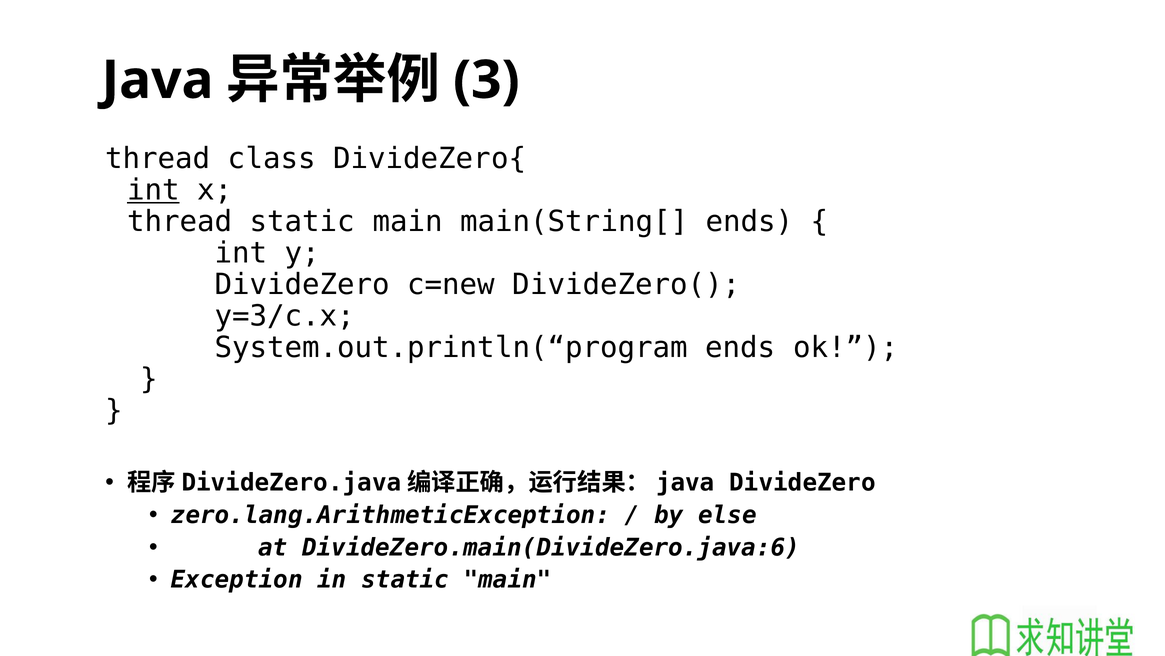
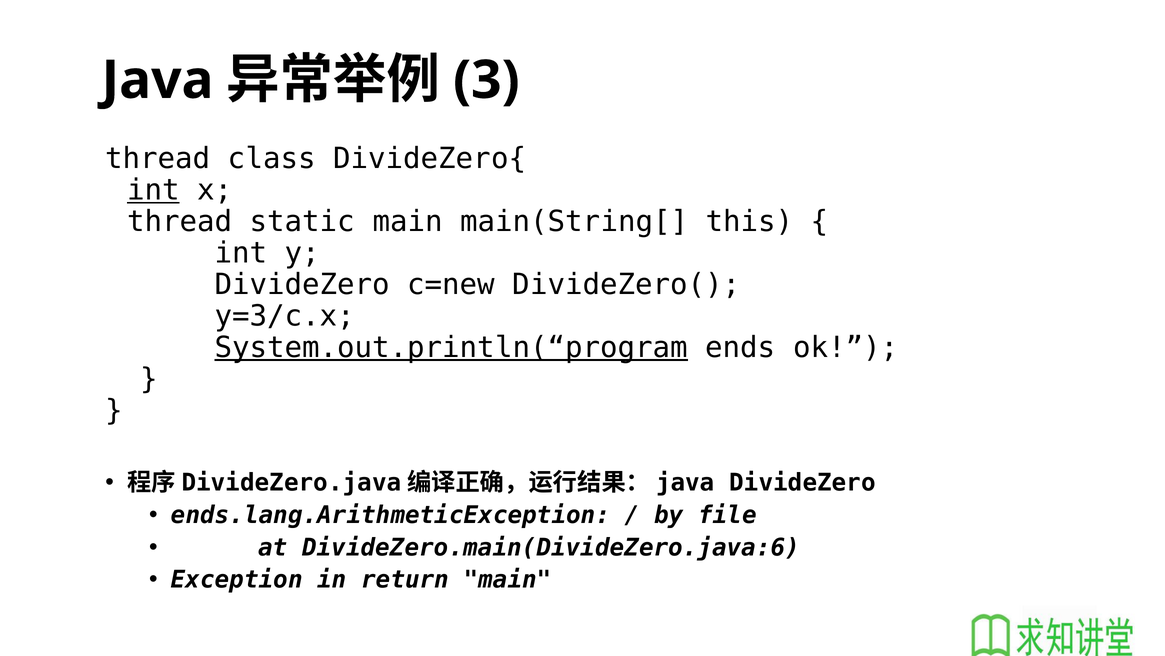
main(String[ ends: ends -> this
System.out.println(“program underline: none -> present
zero.lang.ArithmeticException: zero.lang.ArithmeticException -> ends.lang.ArithmeticException
else: else -> file
in static: static -> return
